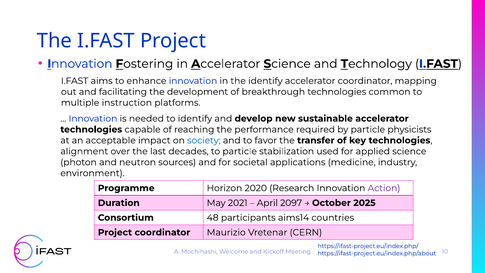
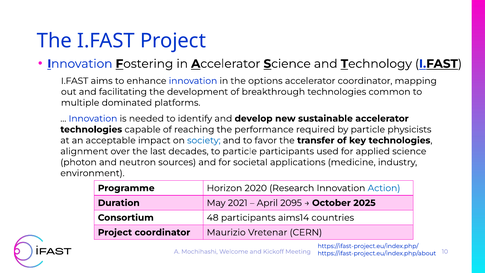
the identify: identify -> options
instruction: instruction -> dominated
particle stabilization: stabilization -> participants
Action colour: purple -> blue
2097: 2097 -> 2095
